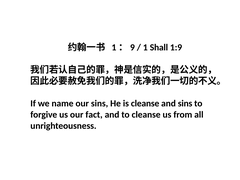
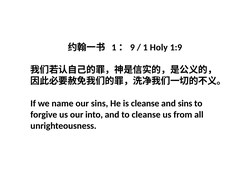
Shall: Shall -> Holy
fact: fact -> into
